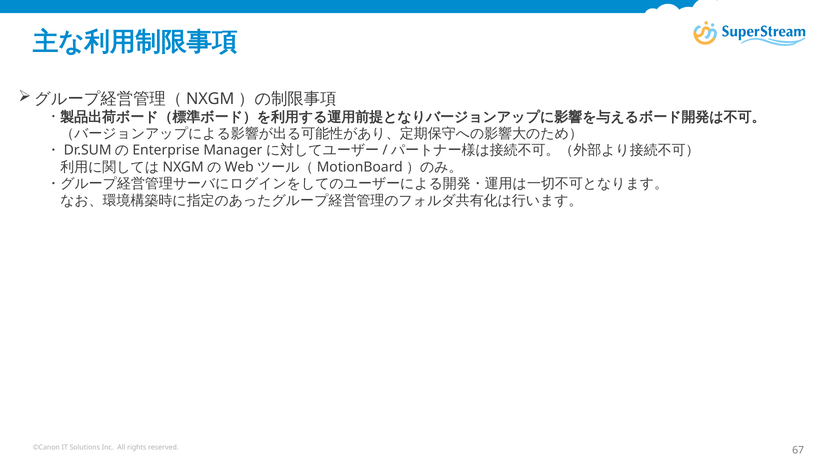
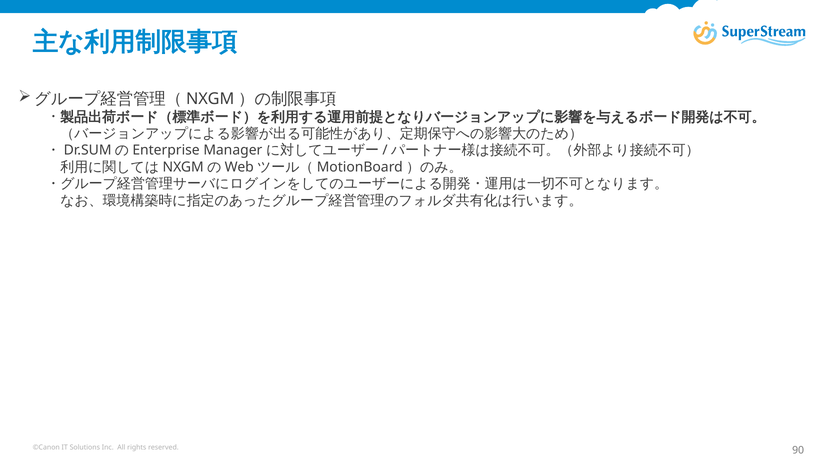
67: 67 -> 90
